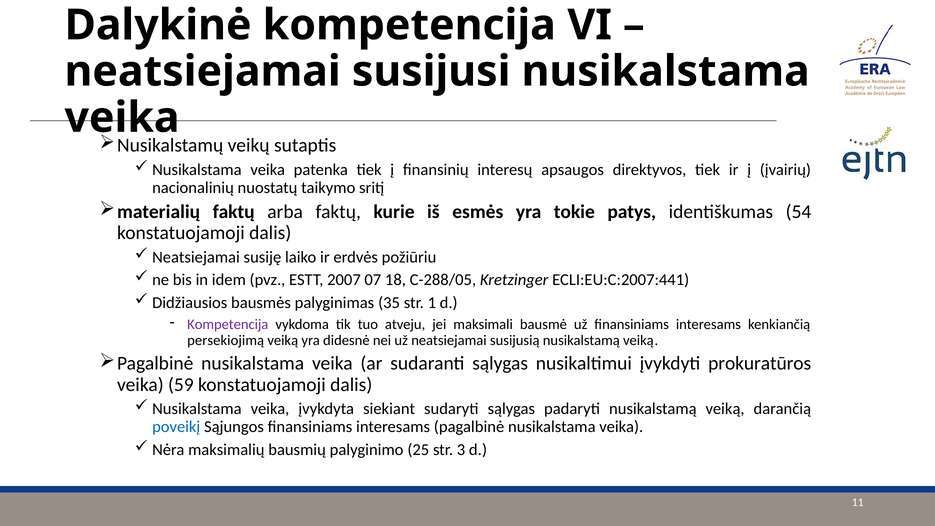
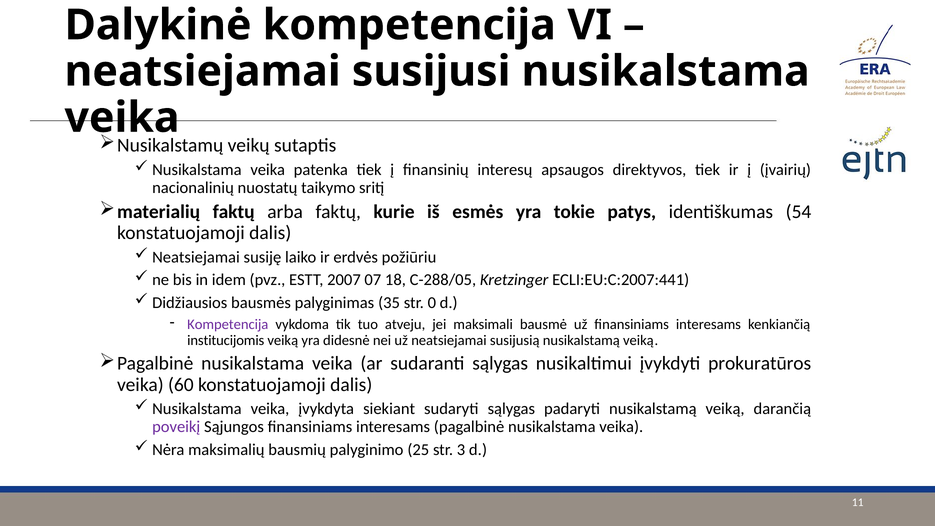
1: 1 -> 0
persekiojimą: persekiojimą -> institucijomis
59: 59 -> 60
poveikį colour: blue -> purple
